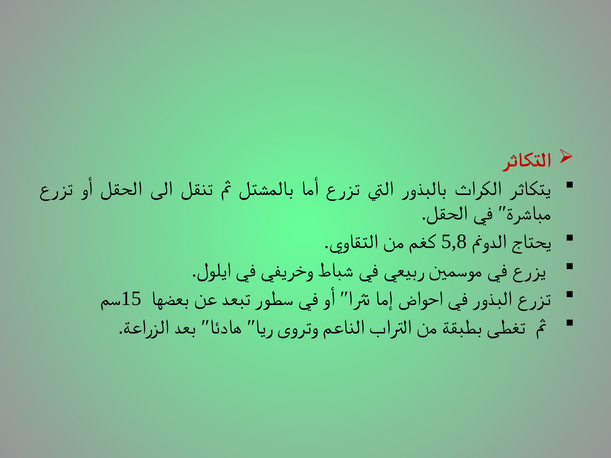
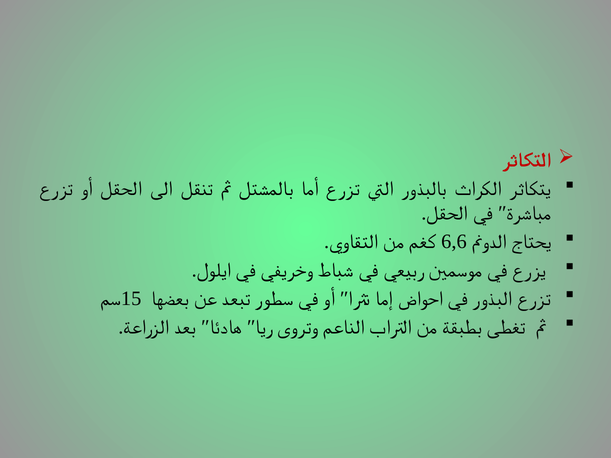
5,8: 5,8 -> 6,6
